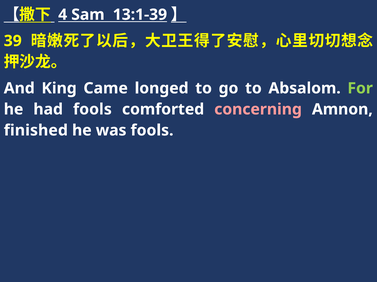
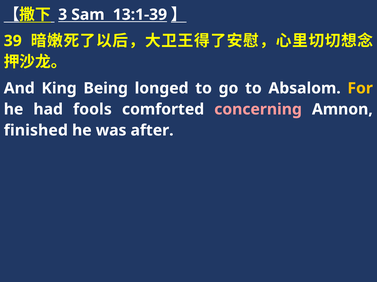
4: 4 -> 3
Came: Came -> Being
For colour: light green -> yellow
was fools: fools -> after
